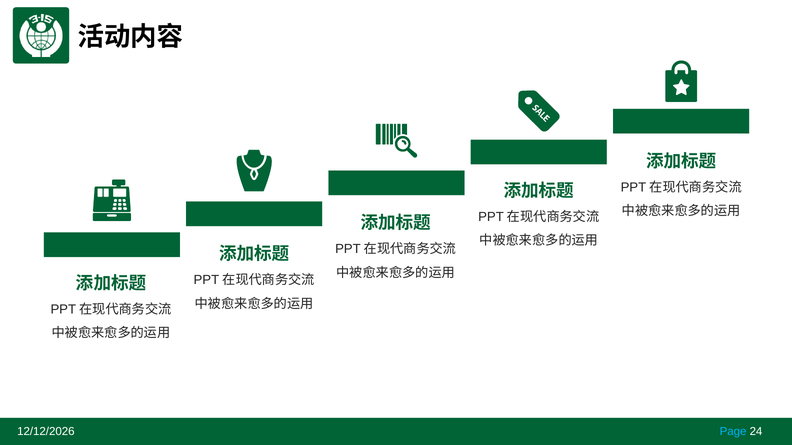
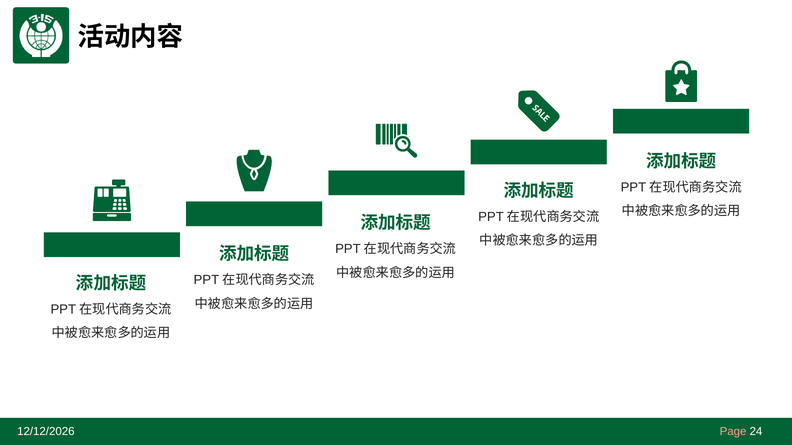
Page colour: light blue -> pink
